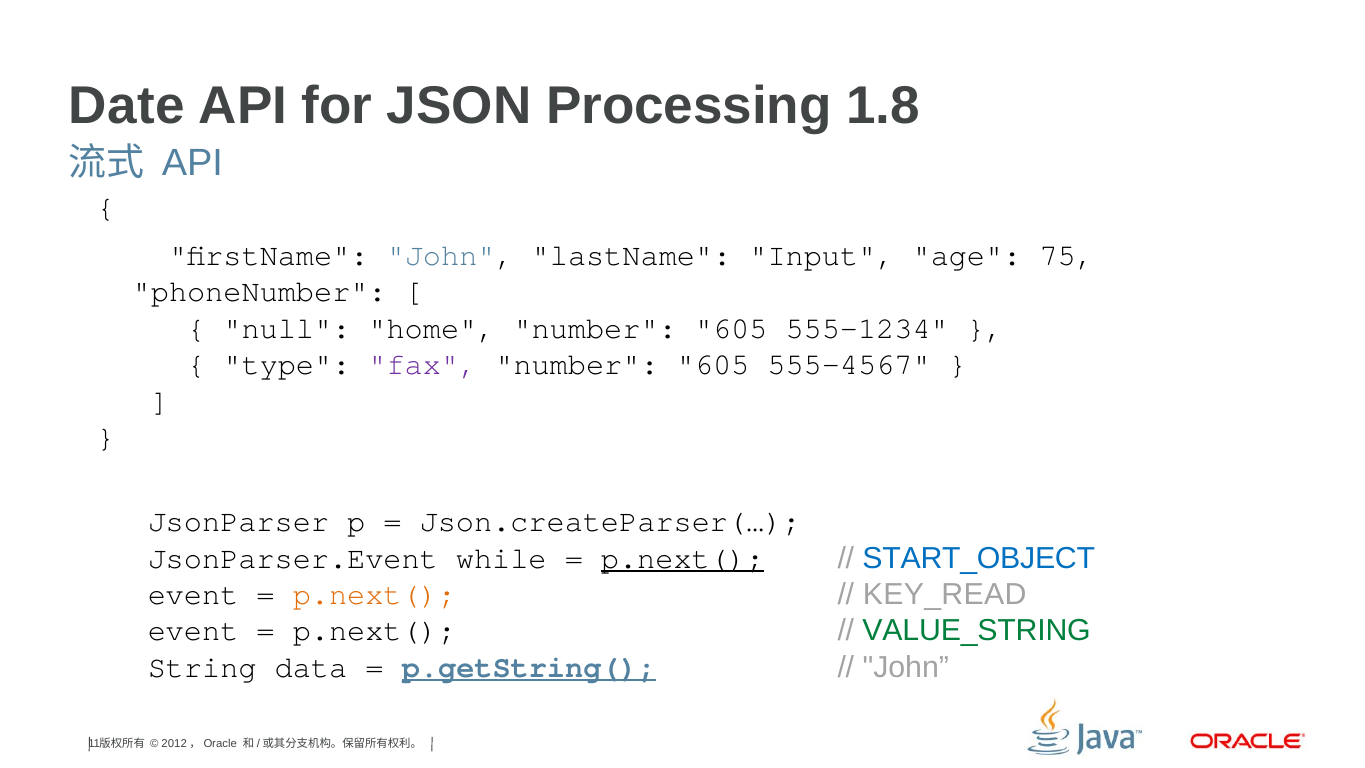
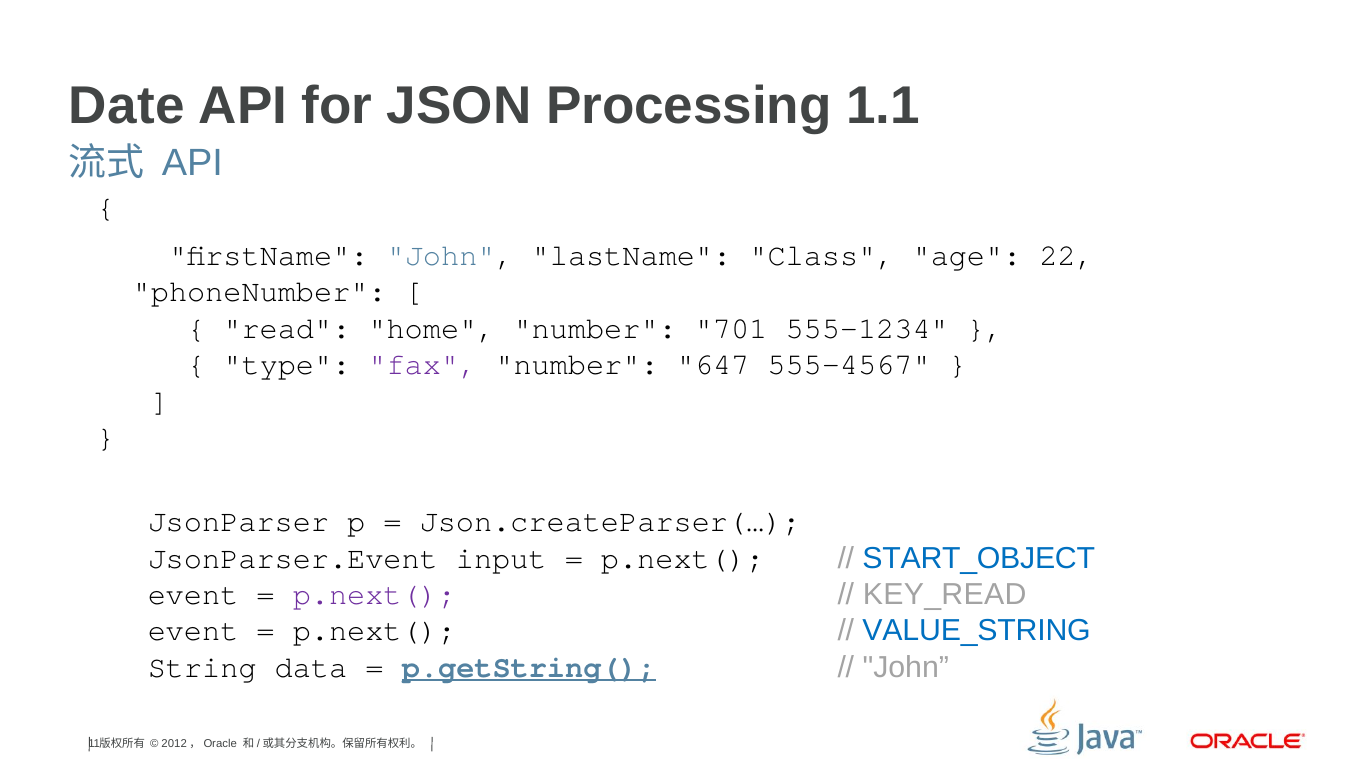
1.8: 1.8 -> 1.1
Input: Input -> Class
75: 75 -> 22
null: null -> read
home number 605: 605 -> 701
605 at (713, 365): 605 -> 647
while: while -> input
p.next( at (683, 558) underline: present -> none
p.next( at (374, 594) colour: orange -> purple
VALUE_STRING colour: green -> blue
